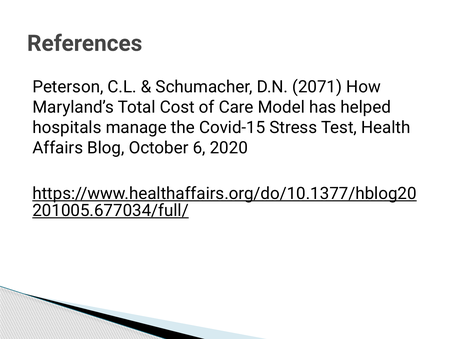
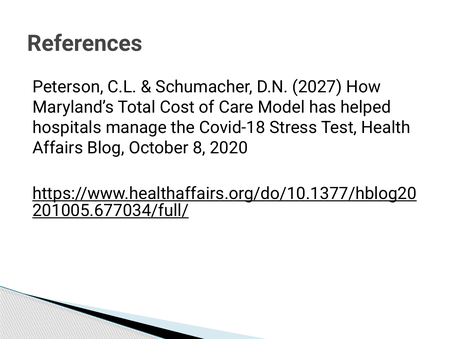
2071: 2071 -> 2027
Covid-15: Covid-15 -> Covid-18
6: 6 -> 8
